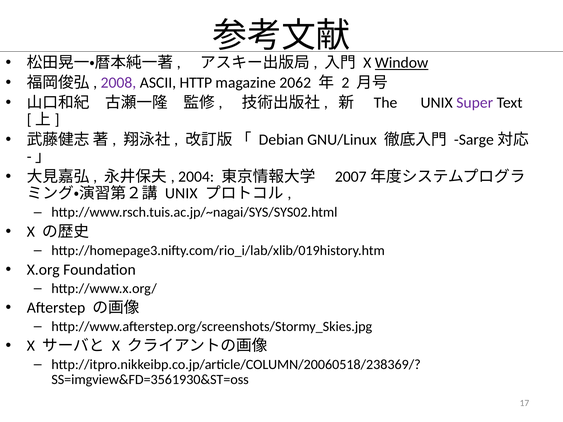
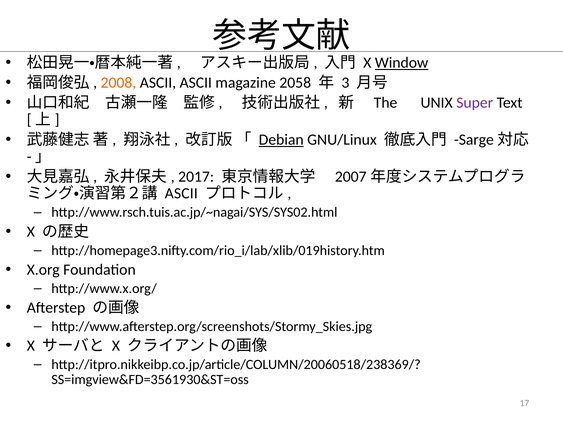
2008 colour: purple -> orange
ASCII HTTP: HTTP -> ASCII
2062: 2062 -> 2058
2: 2 -> 3
Debian underline: none -> present
2004: 2004 -> 2017
UNIX at (181, 194): UNIX -> ASCII
